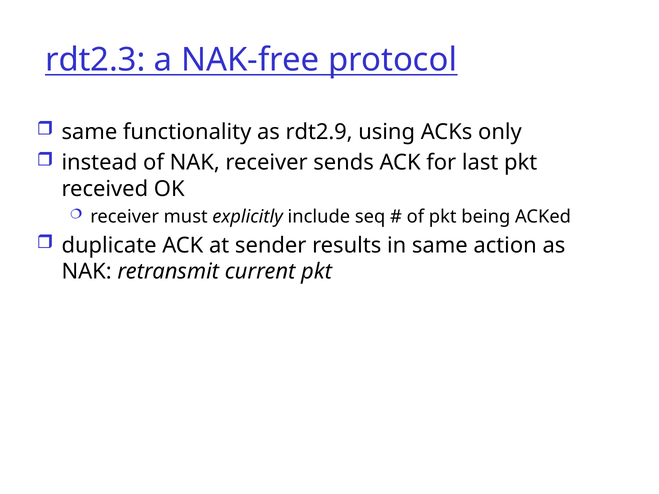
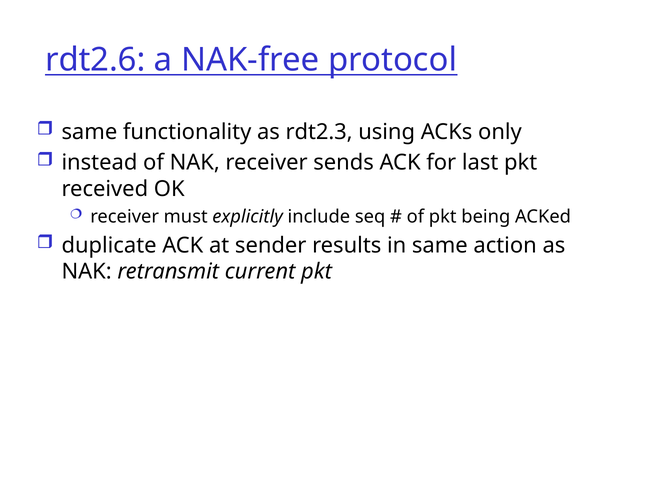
rdt2.3: rdt2.3 -> rdt2.6
rdt2.9: rdt2.9 -> rdt2.3
